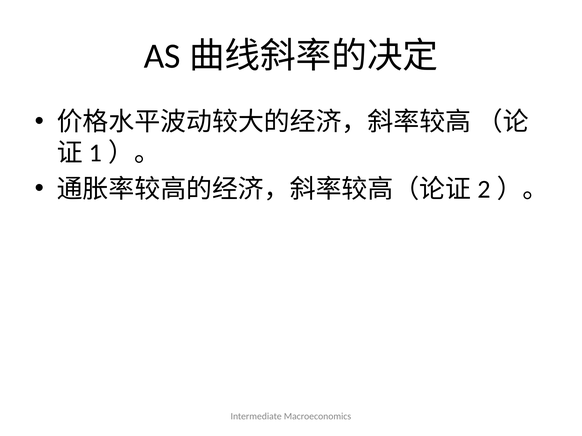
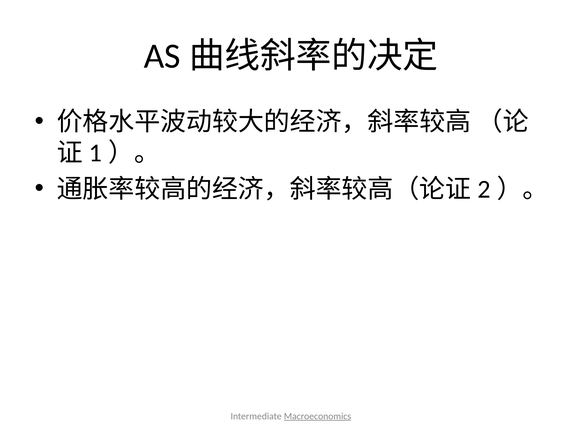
Macroeconomics underline: none -> present
